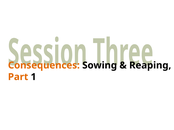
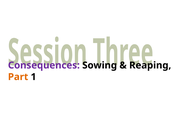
Consequences colour: orange -> purple
